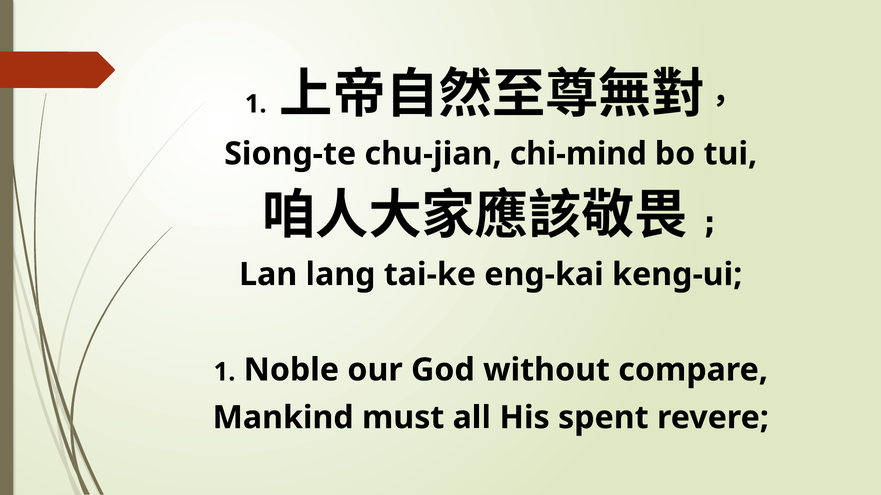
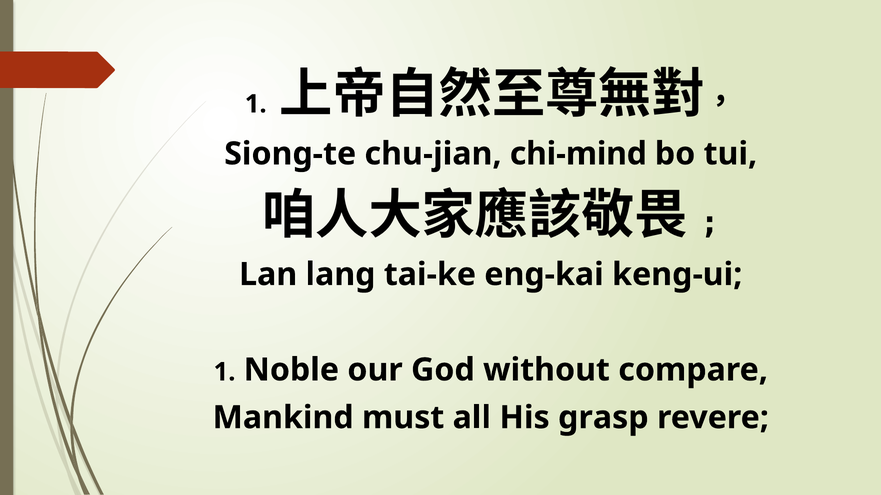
spent: spent -> grasp
